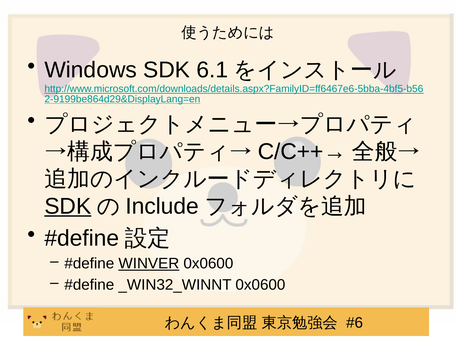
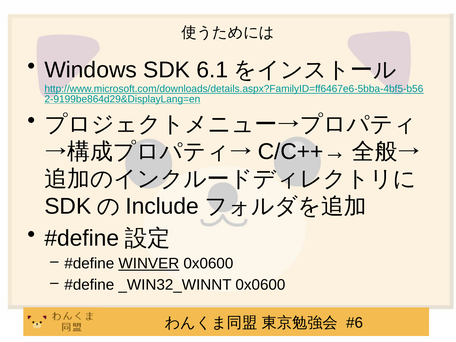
SDK at (68, 206) underline: present -> none
